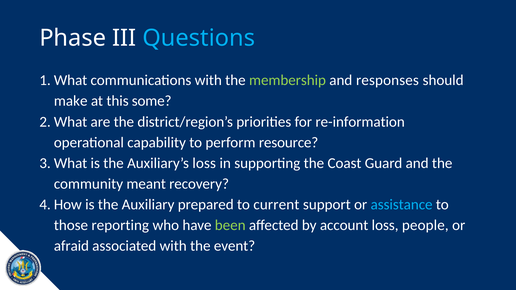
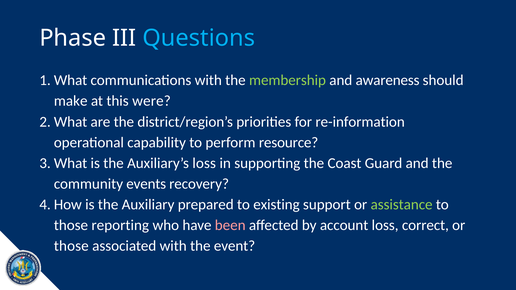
responses: responses -> awareness
some: some -> were
meant: meant -> events
current: current -> existing
assistance colour: light blue -> light green
been colour: light green -> pink
people: people -> correct
afraid at (71, 246): afraid -> those
